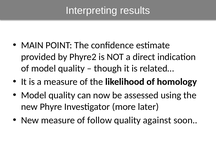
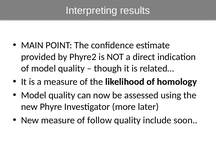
against: against -> include
